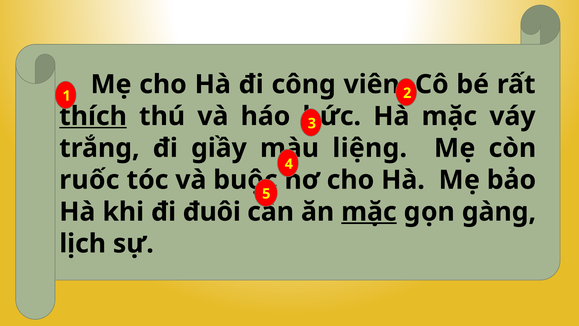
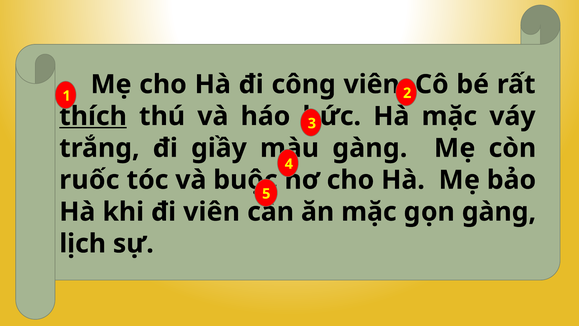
liệng at (370, 148): liệng -> gàng
đi đuôi: đuôi -> viên
mặc at (369, 212) underline: present -> none
